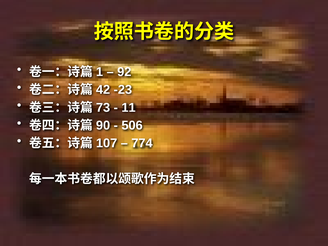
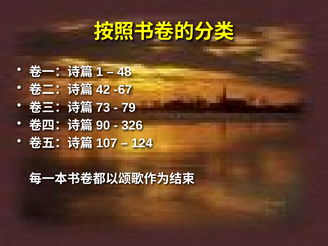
92: 92 -> 48
-23: -23 -> -67
11: 11 -> 79
506: 506 -> 326
774: 774 -> 124
